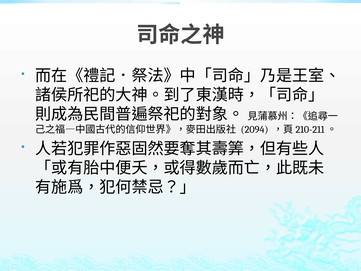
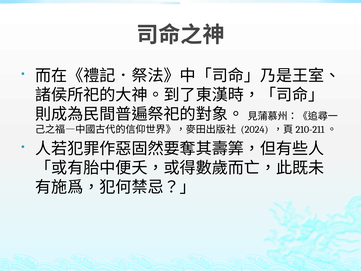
2094: 2094 -> 2024
